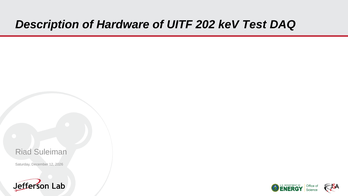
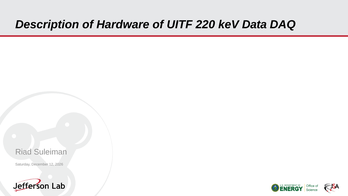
202: 202 -> 220
Test: Test -> Data
